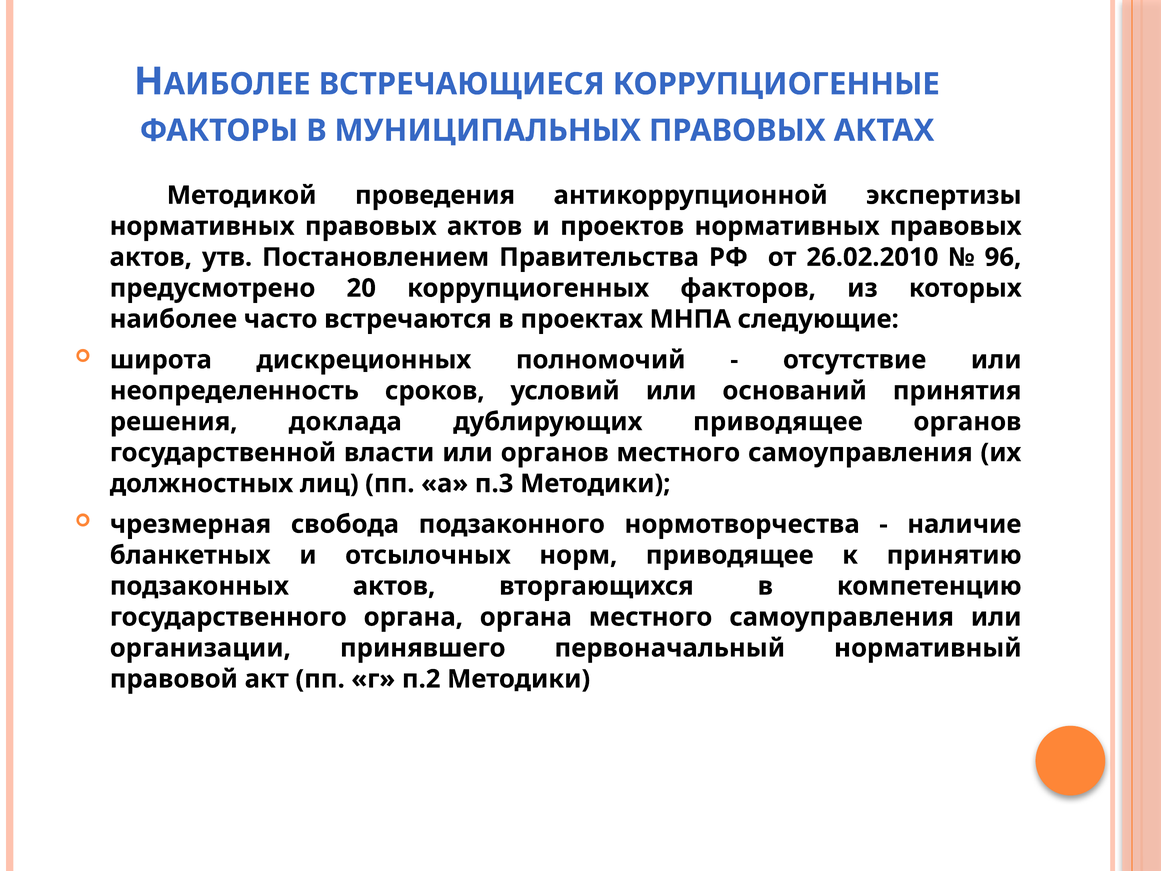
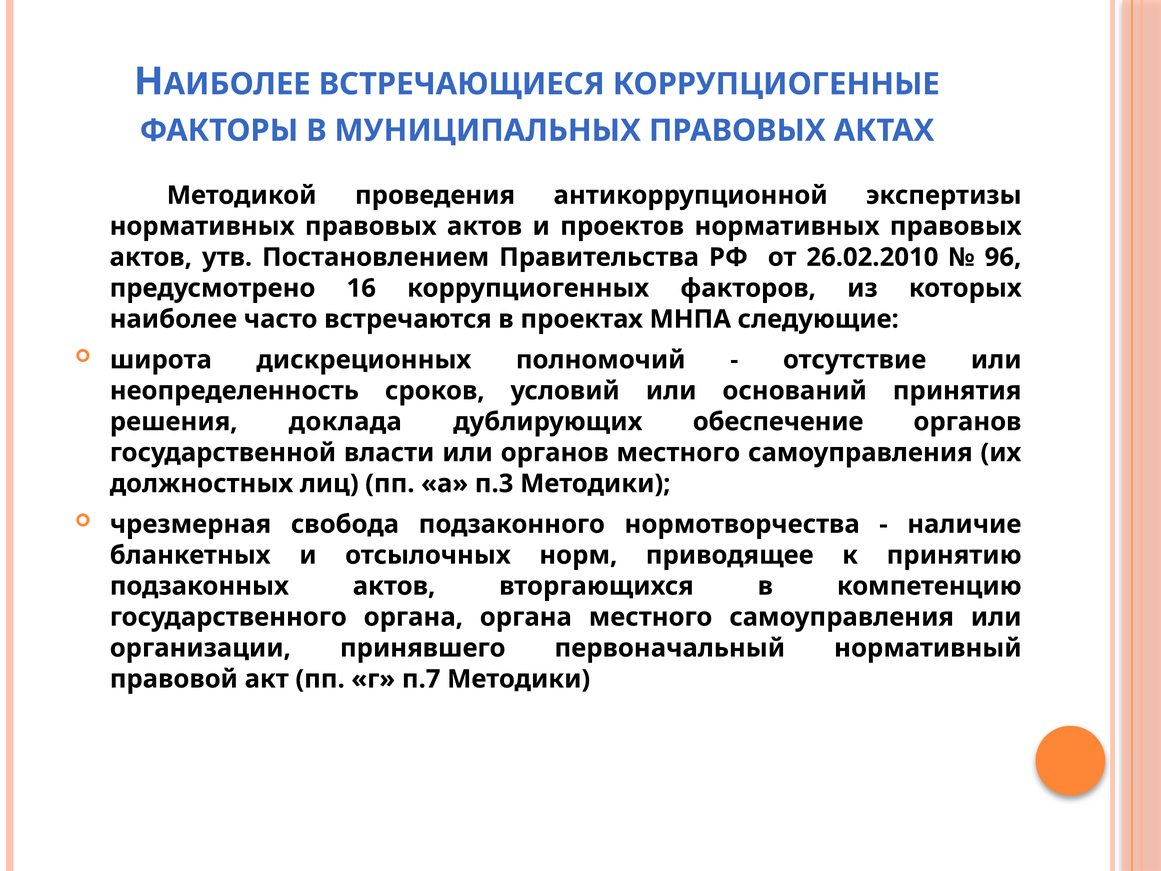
20: 20 -> 16
дублирующих приводящее: приводящее -> обеспечение
п.2: п.2 -> п.7
